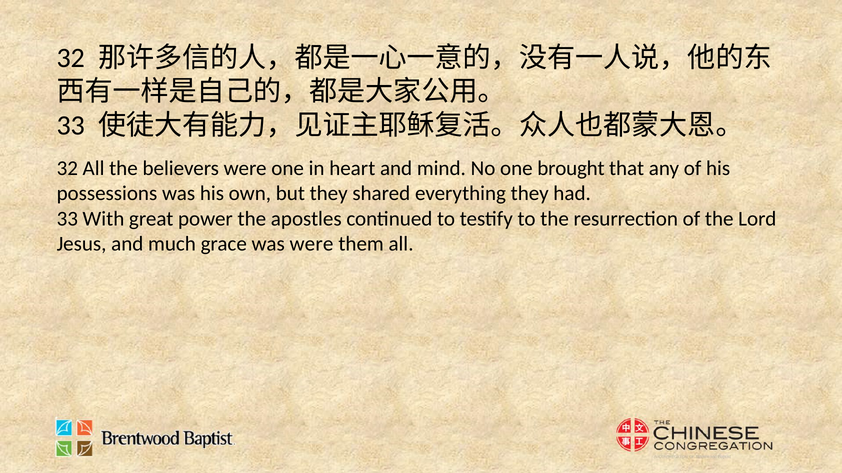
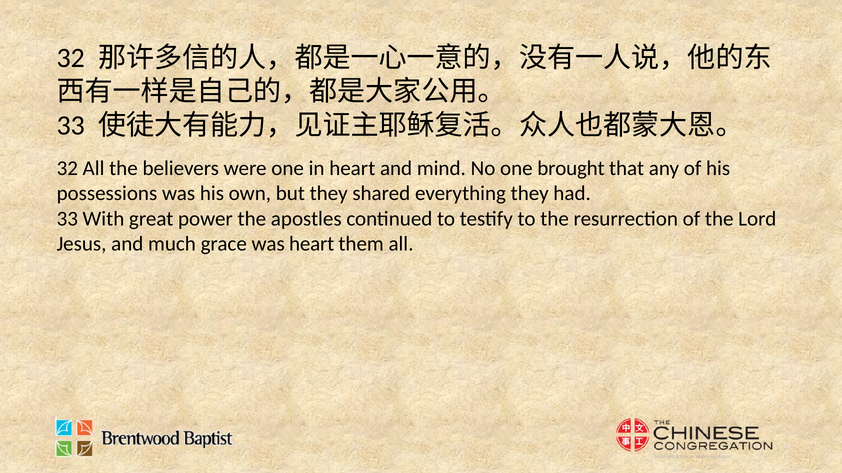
was were: were -> heart
